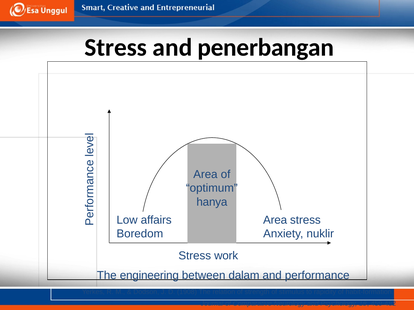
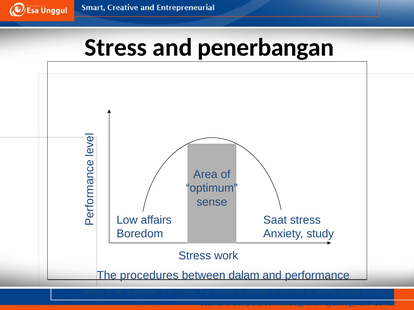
hanya: hanya -> sense
Area at (275, 220): Area -> Saat
nuklir: nuklir -> study
engineering: engineering -> procedures
